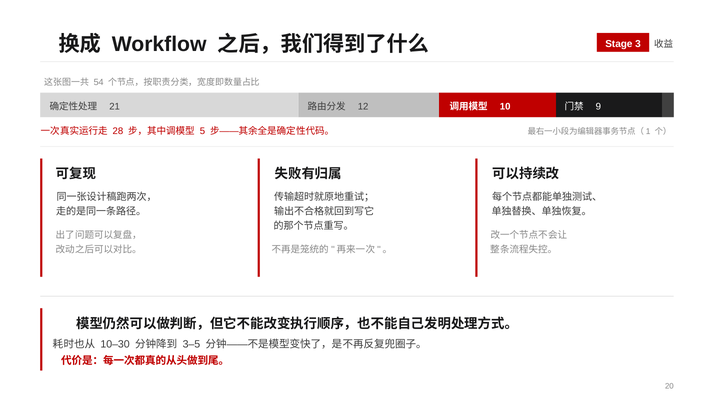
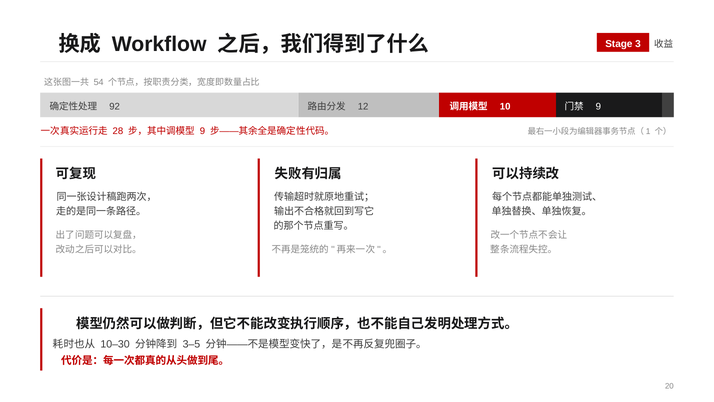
21: 21 -> 92
5 at (202, 131): 5 -> 9
